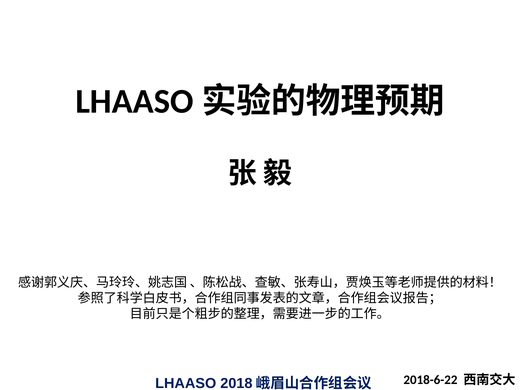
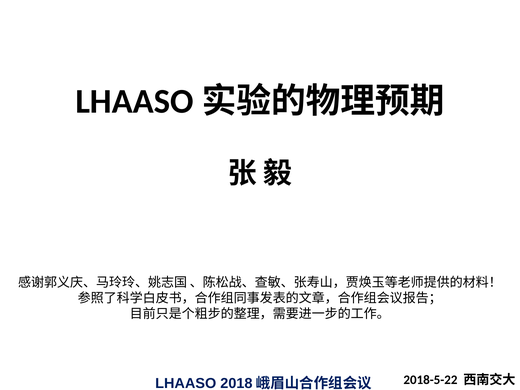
2018-6-22: 2018-6-22 -> 2018-5-22
